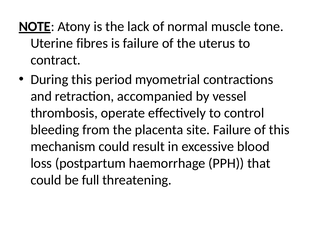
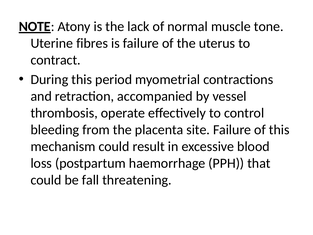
full: full -> fall
